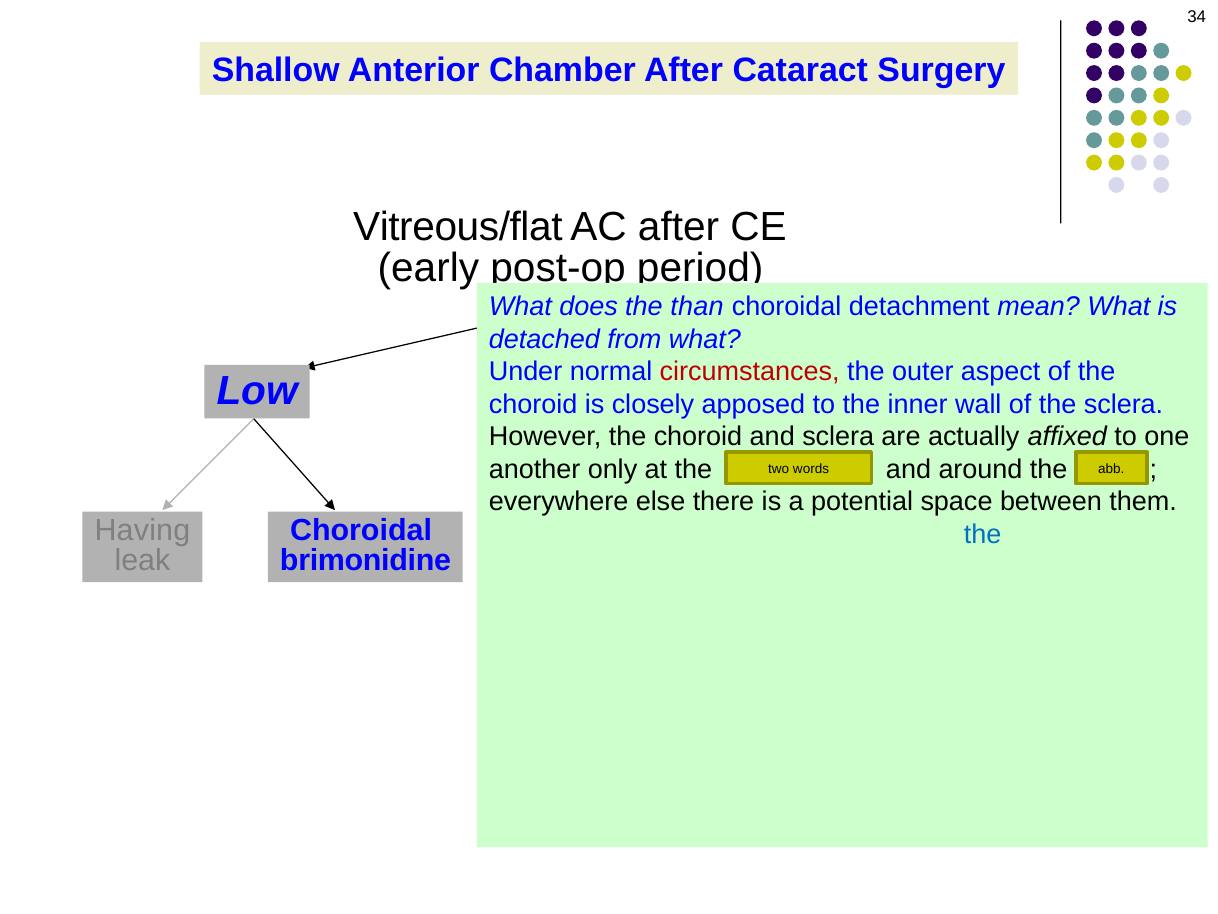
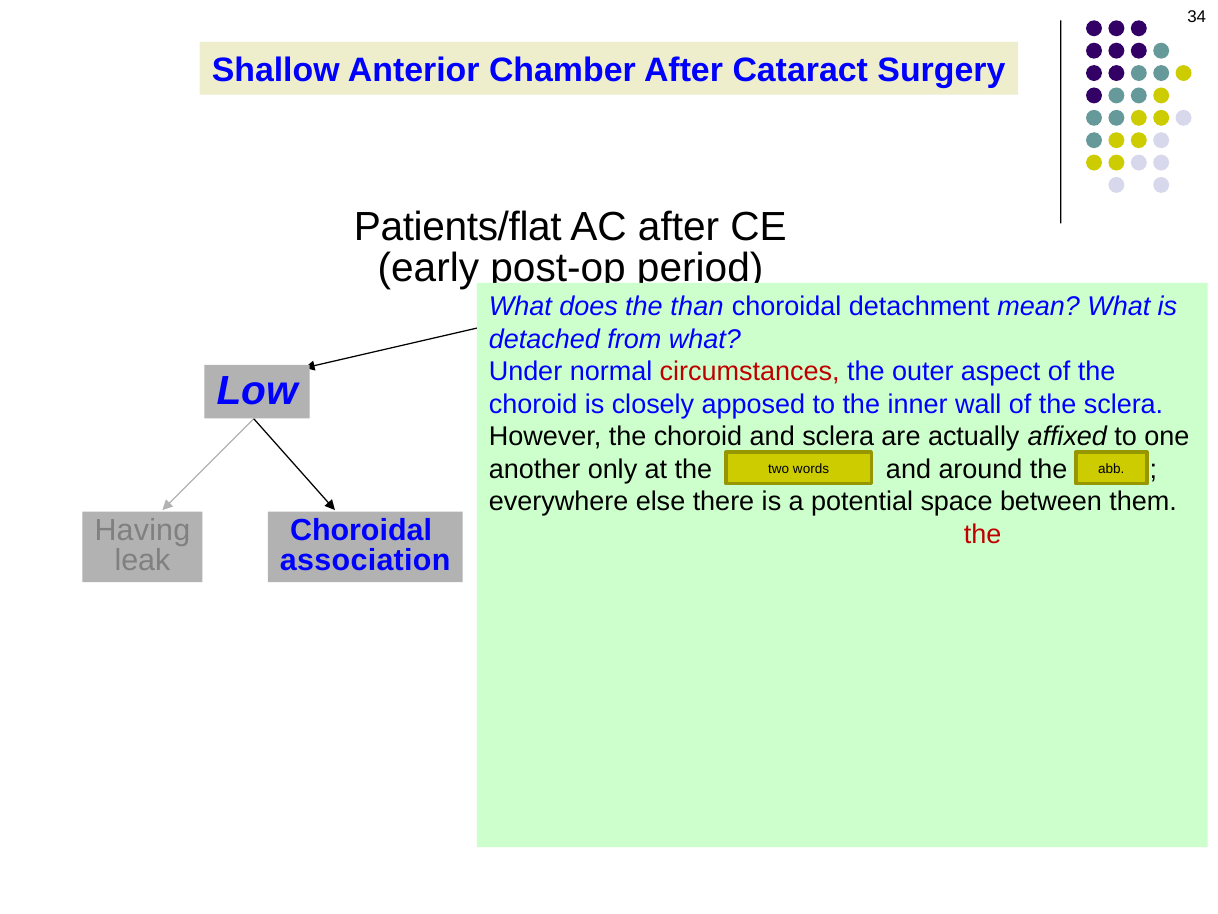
Vitreous/flat: Vitreous/flat -> Patients/flat
the at (983, 534) colour: blue -> red
brimonidine: brimonidine -> association
